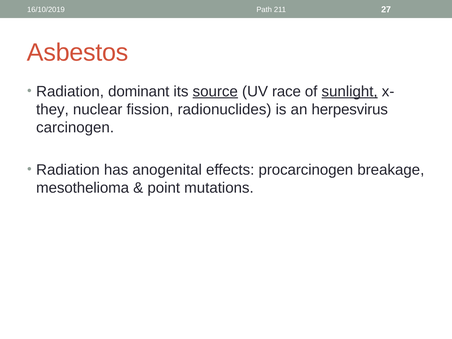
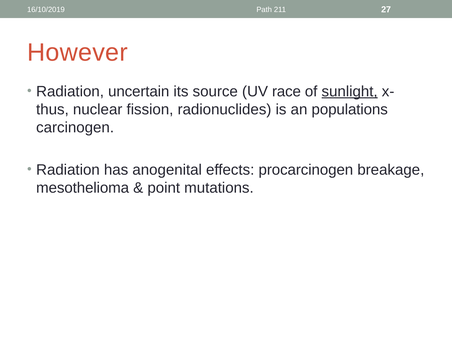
Asbestos: Asbestos -> However
dominant: dominant -> uncertain
source underline: present -> none
they: they -> thus
herpesvirus: herpesvirus -> populations
